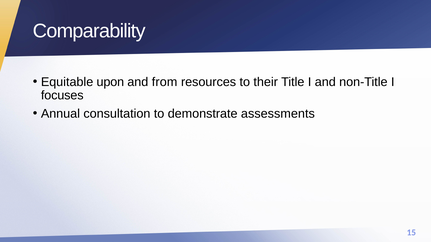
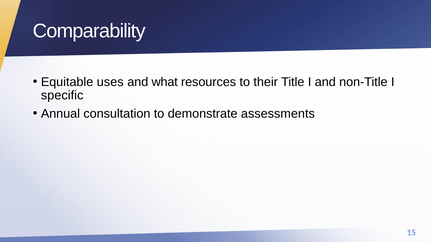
upon: upon -> uses
from: from -> what
focuses: focuses -> specific
